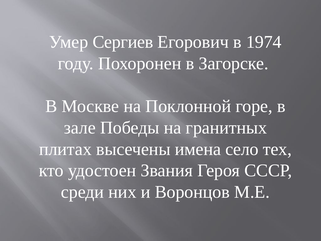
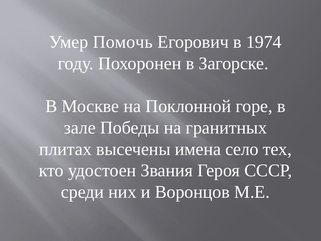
Сергиев: Сергиев -> Помочь
